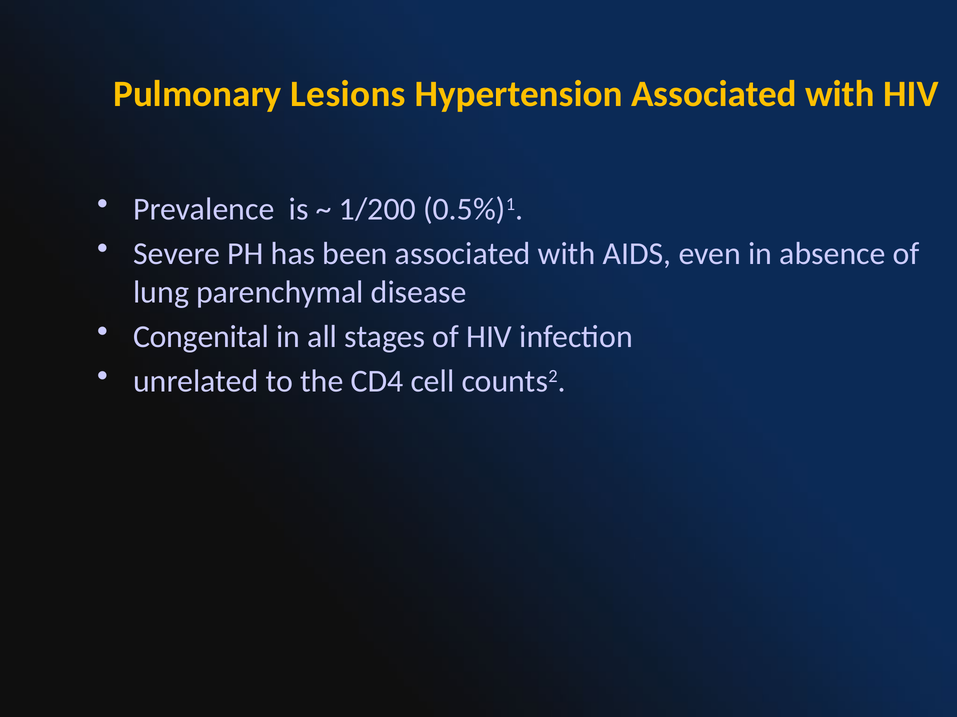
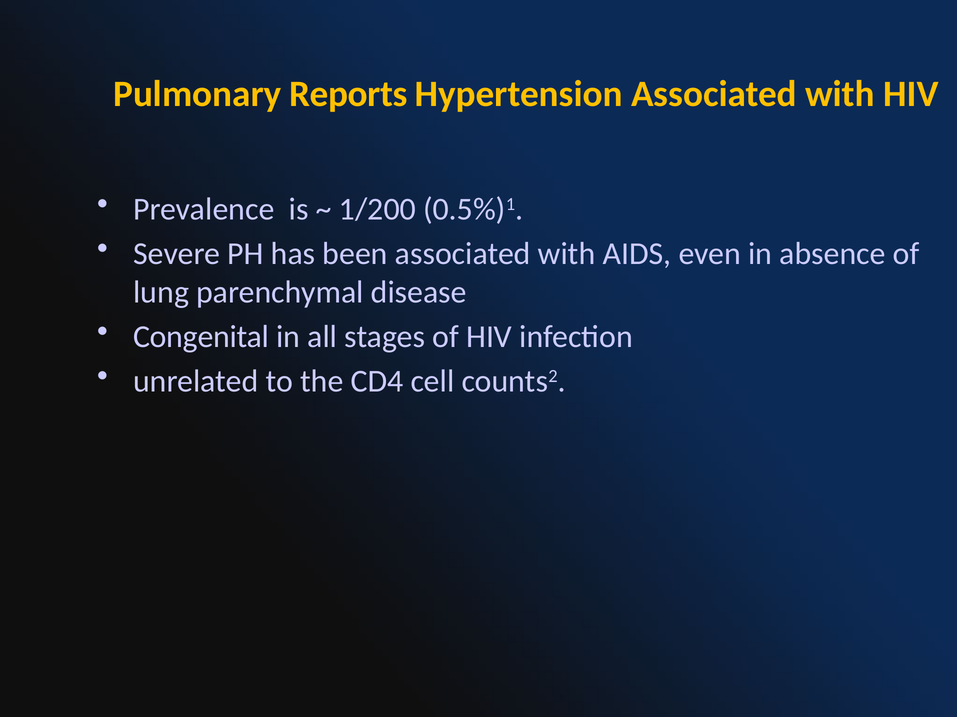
Lesions: Lesions -> Reports
